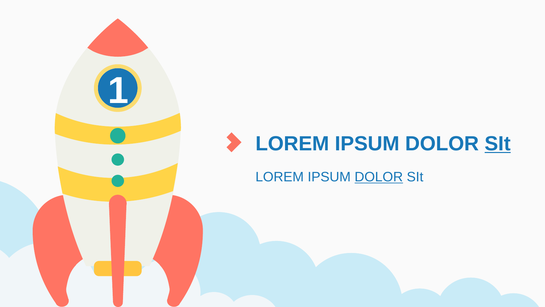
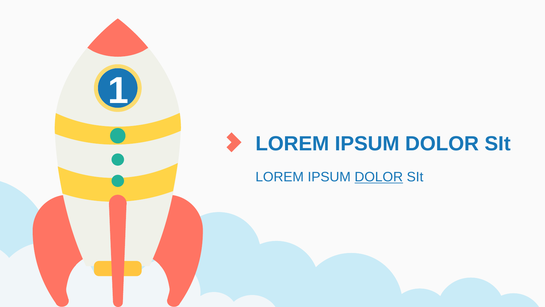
SIt at (498, 143) underline: present -> none
